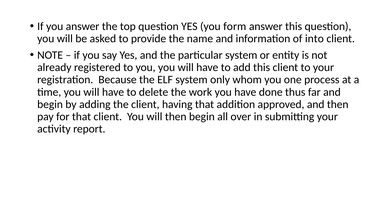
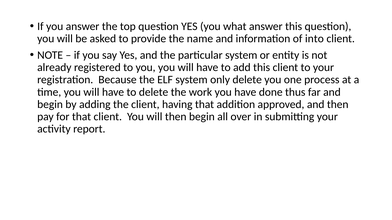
form: form -> what
only whom: whom -> delete
